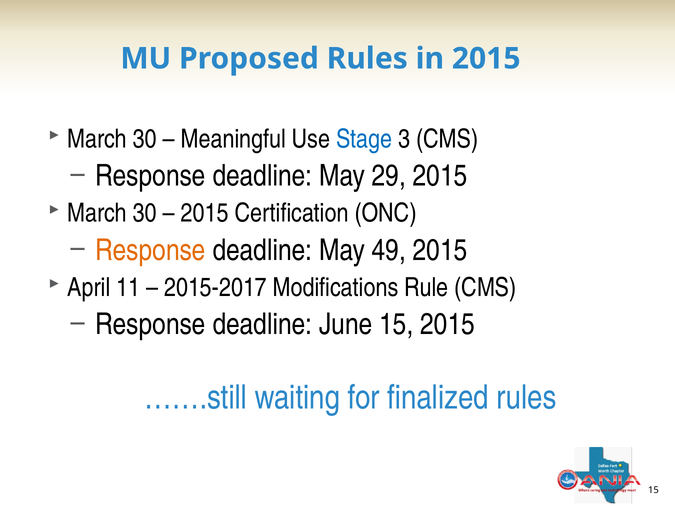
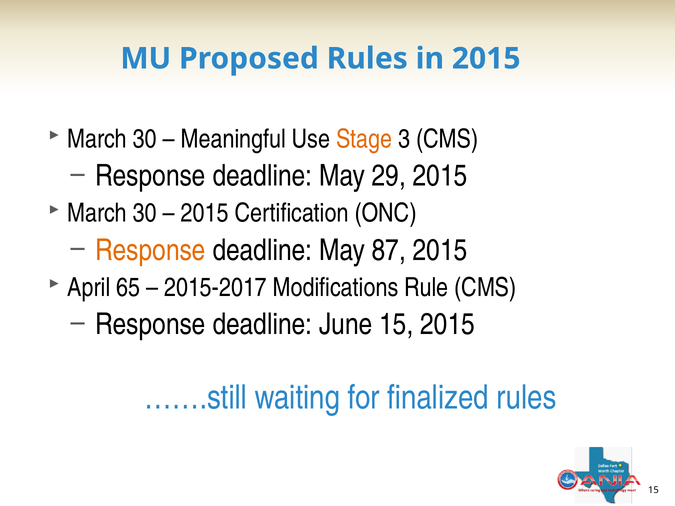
Stage colour: blue -> orange
49: 49 -> 87
11: 11 -> 65
